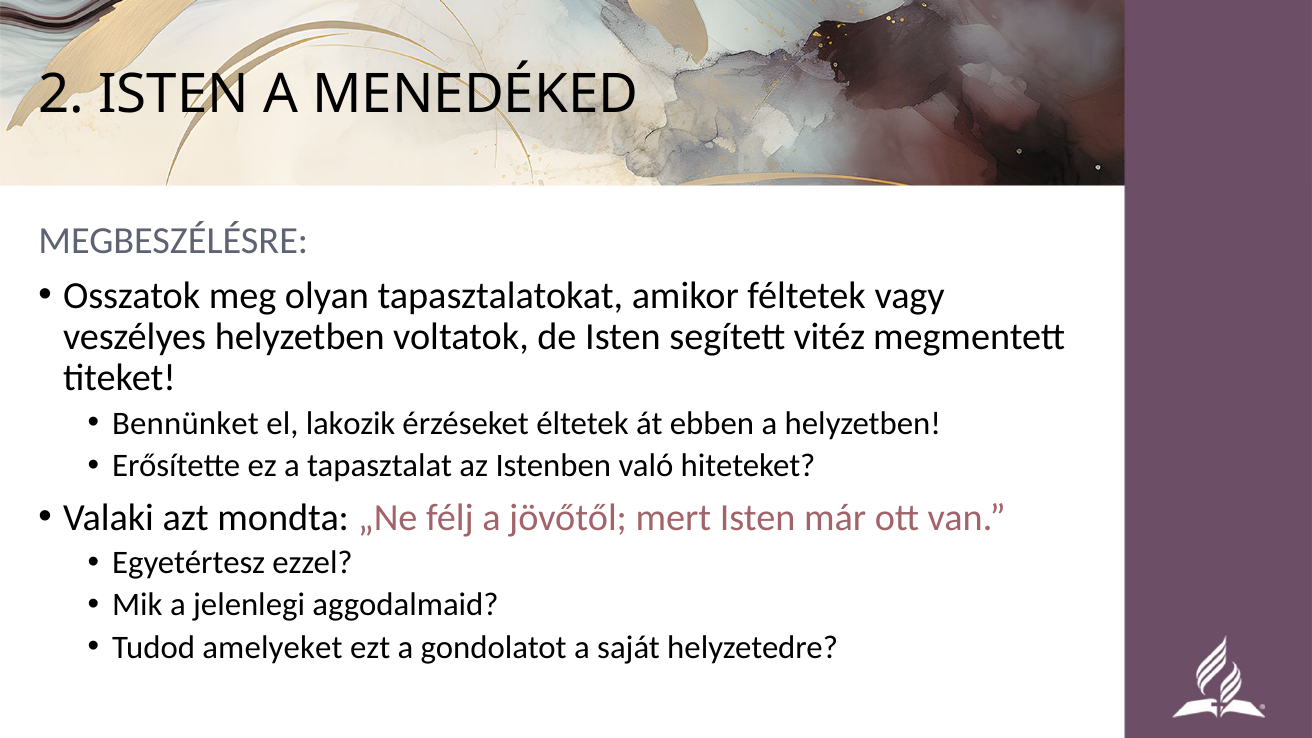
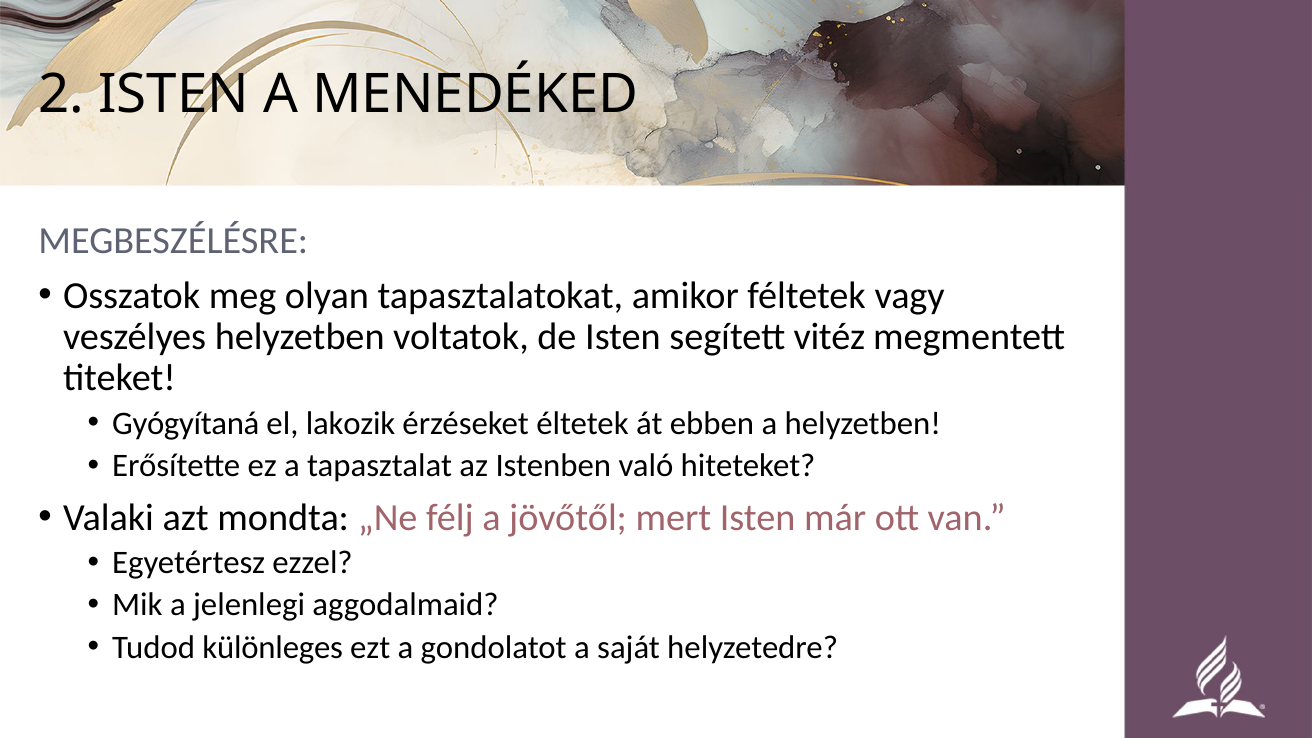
Bennünket: Bennünket -> Gyógyítaná
amelyeket: amelyeket -> különleges
